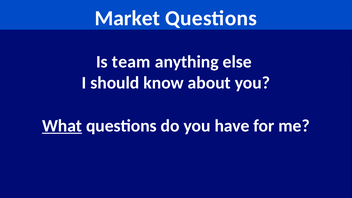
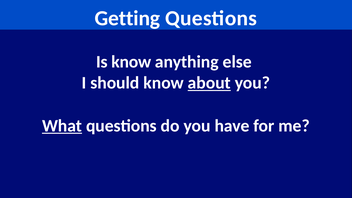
Market: Market -> Getting
Is team: team -> know
about underline: none -> present
